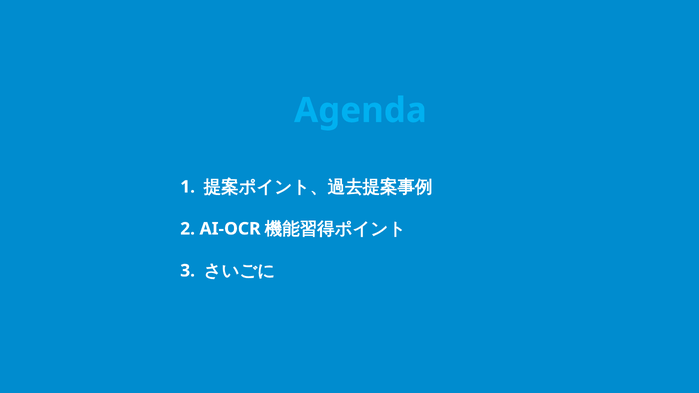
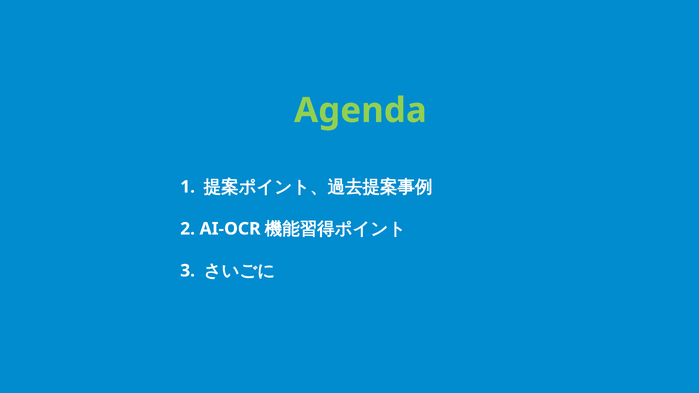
Agenda colour: light blue -> light green
